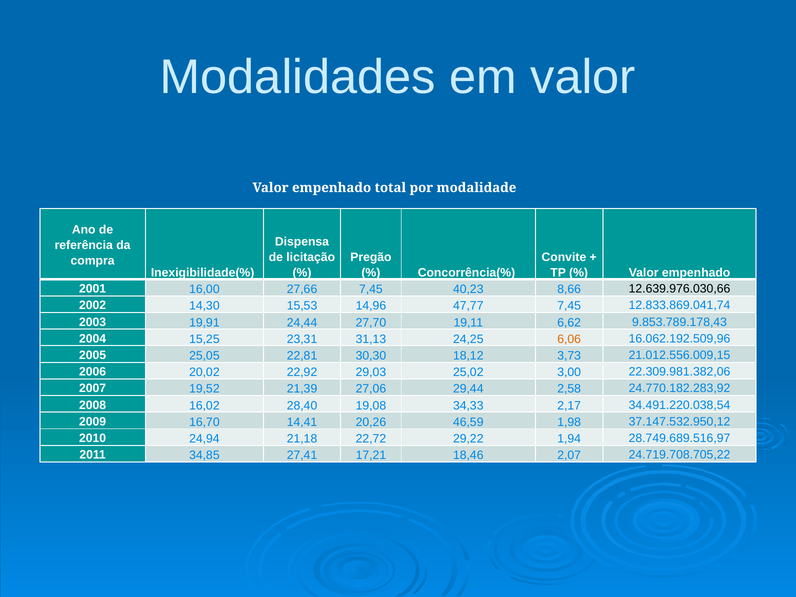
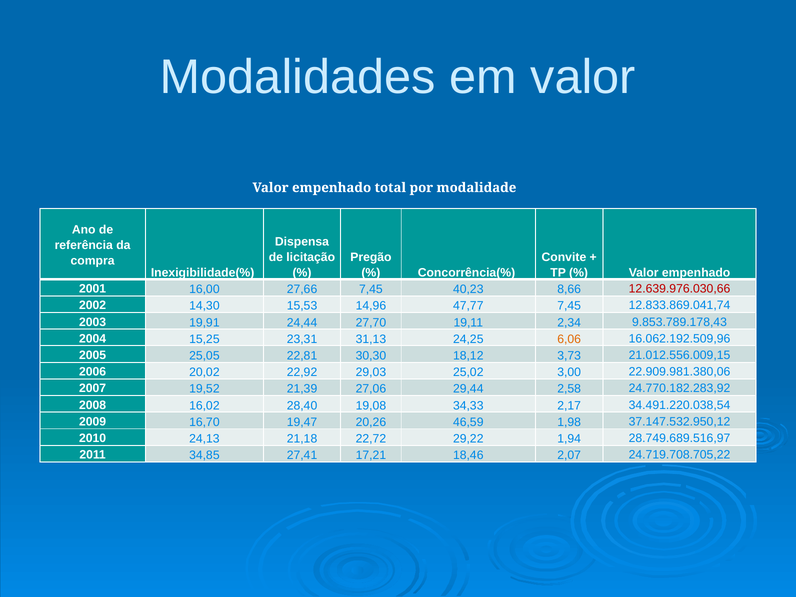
12.639.976.030,66 colour: black -> red
6,62: 6,62 -> 2,34
22.309.981.382,06: 22.309.981.382,06 -> 22.909.981.380,06
14,41: 14,41 -> 19,47
24,94: 24,94 -> 24,13
